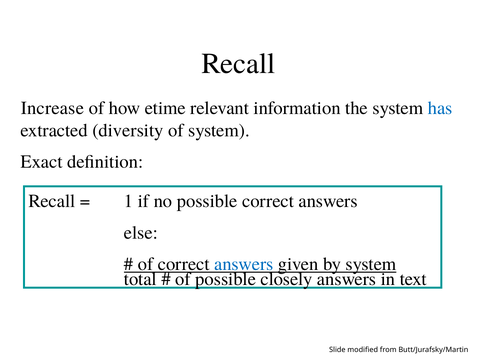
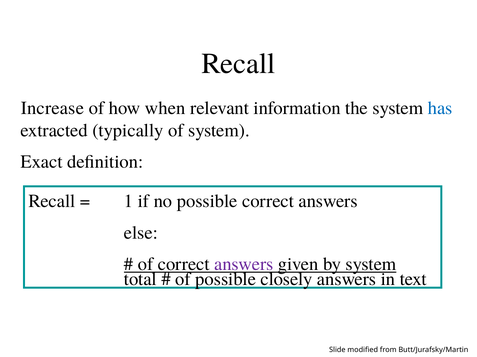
etime: etime -> when
diversity: diversity -> typically
answers at (244, 265) colour: blue -> purple
